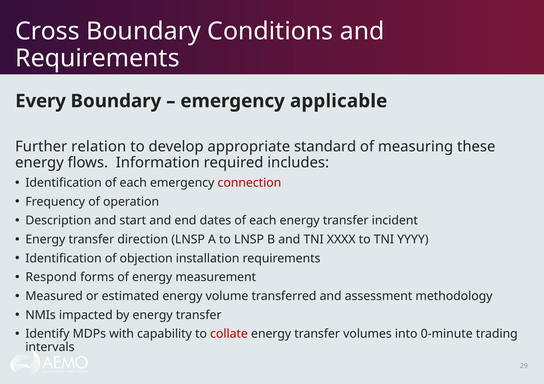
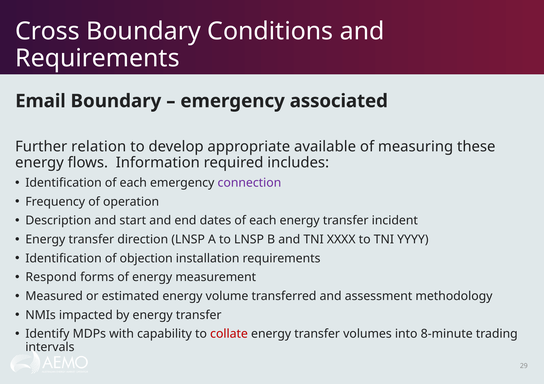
Every: Every -> Email
applicable: applicable -> associated
standard: standard -> available
connection colour: red -> purple
0-minute: 0-minute -> 8-minute
